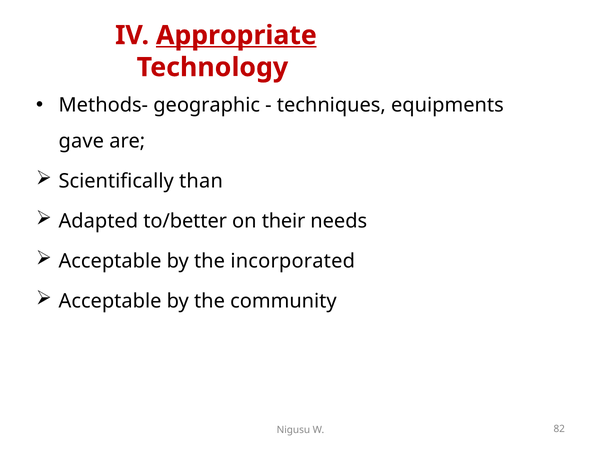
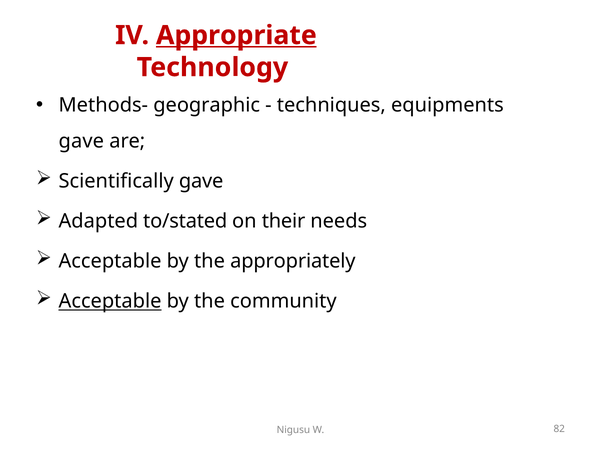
Scientifically than: than -> gave
to/better: to/better -> to/stated
incorporated: incorporated -> appropriately
Acceptable at (110, 302) underline: none -> present
